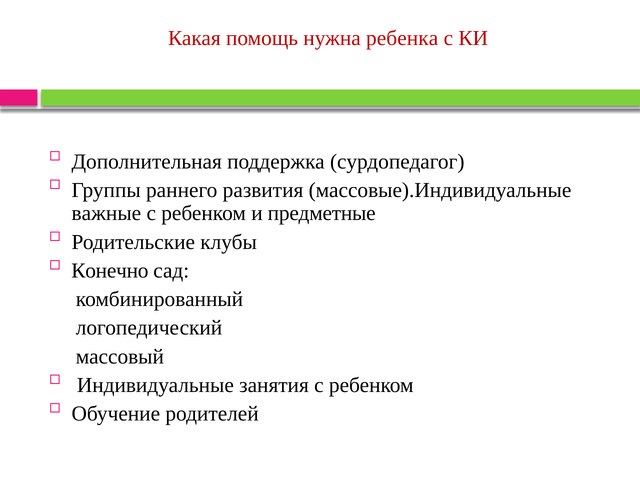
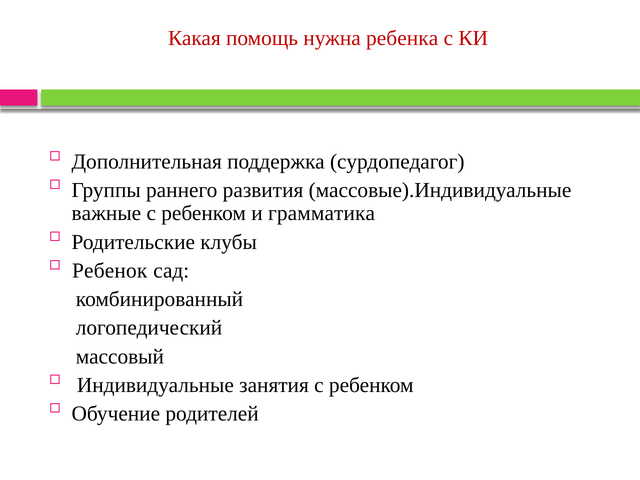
предметные: предметные -> грамматика
Конечно: Конечно -> Ребенок
